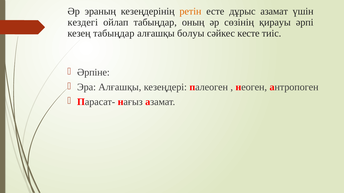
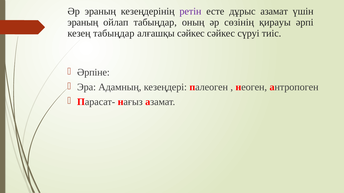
ретін colour: orange -> purple
кездегі at (83, 22): кездегі -> эраның
алғашқы болуы: болуы -> сәйкес
кесте: кесте -> сүруі
Эра Алғашқы: Алғашқы -> Адамның
